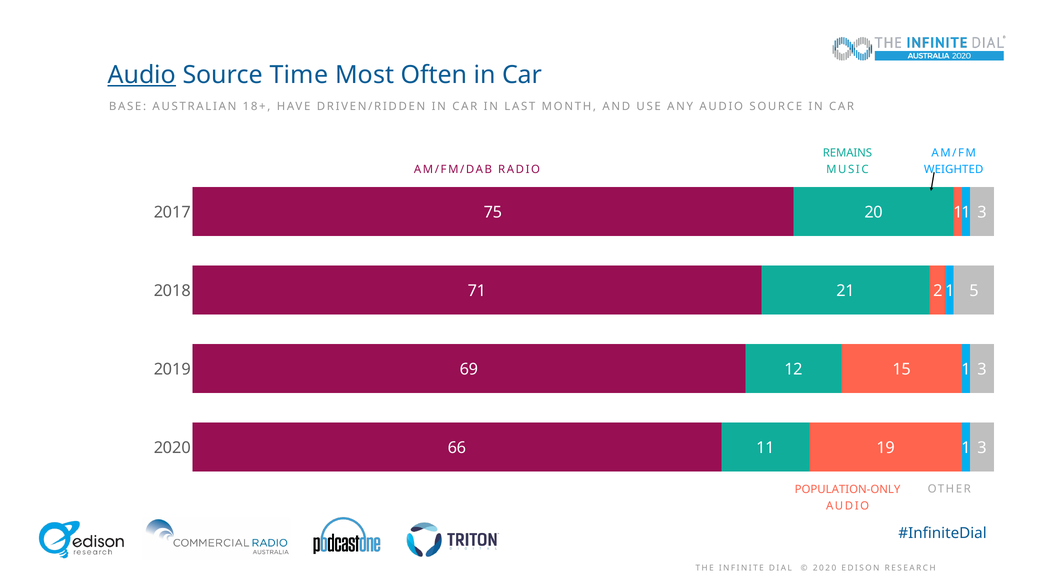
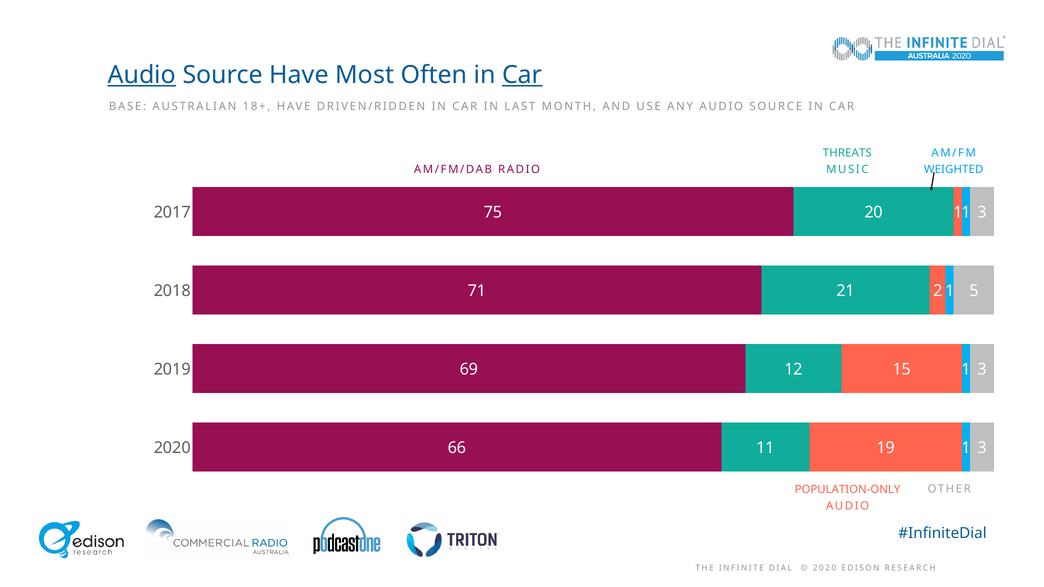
Source Time: Time -> Have
Car at (522, 75) underline: none -> present
REMAINS: REMAINS -> THREATS
